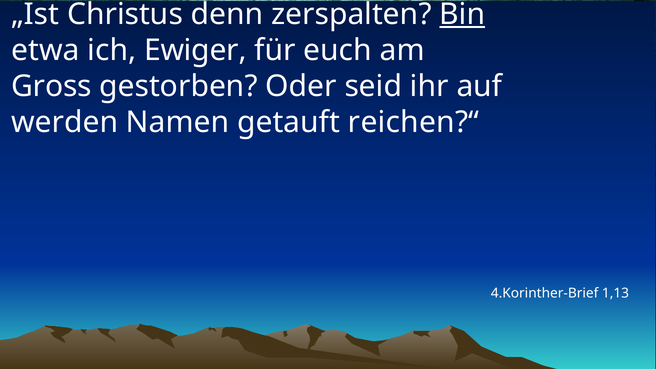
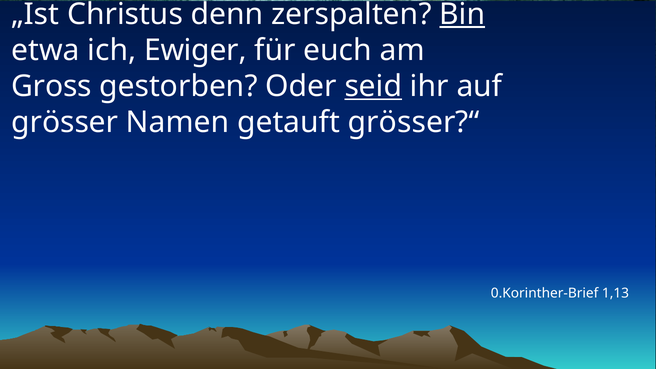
seid underline: none -> present
werden: werden -> grösser
reichen?“: reichen?“ -> grösser?“
4.Korinther-Brief: 4.Korinther-Brief -> 0.Korinther-Brief
